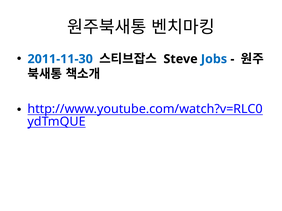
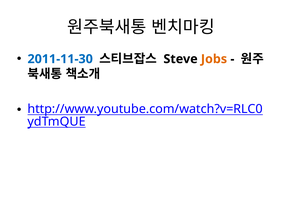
Jobs colour: blue -> orange
